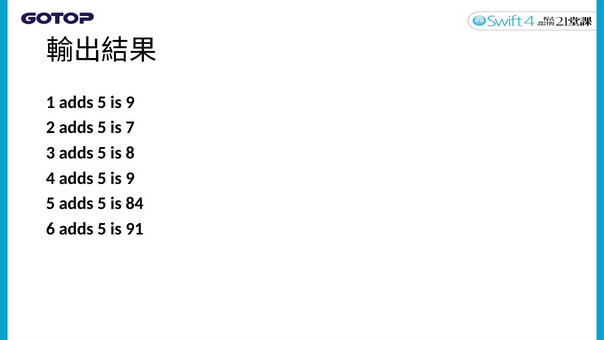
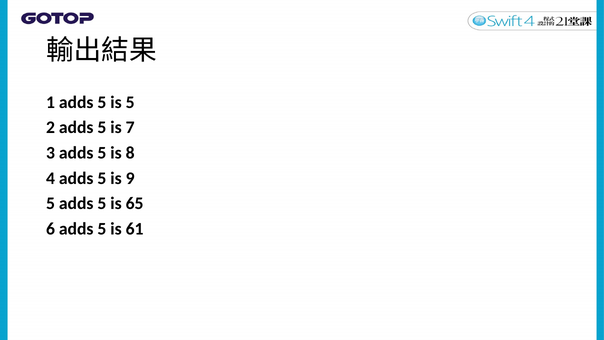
9 at (130, 102): 9 -> 5
84: 84 -> 65
91: 91 -> 61
